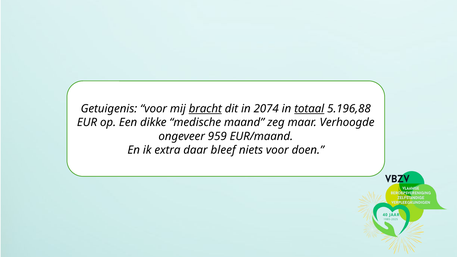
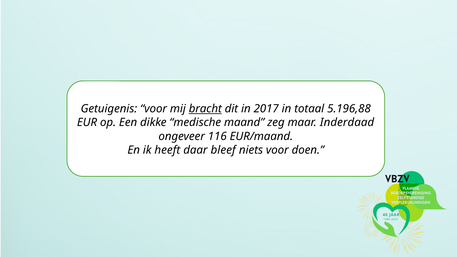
2074: 2074 -> 2017
totaal underline: present -> none
Verhoogde: Verhoogde -> Inderdaad
959: 959 -> 116
extra: extra -> heeft
